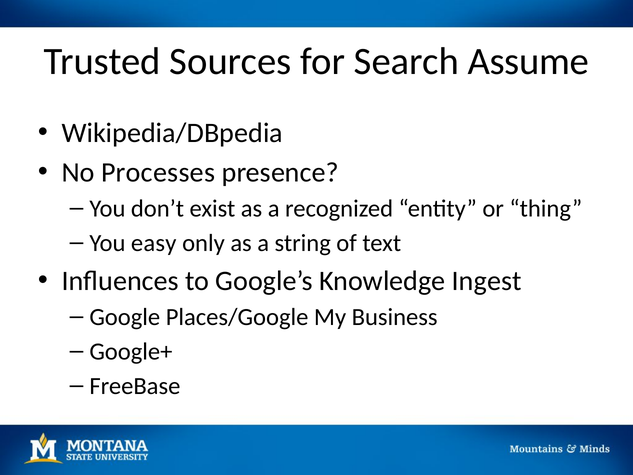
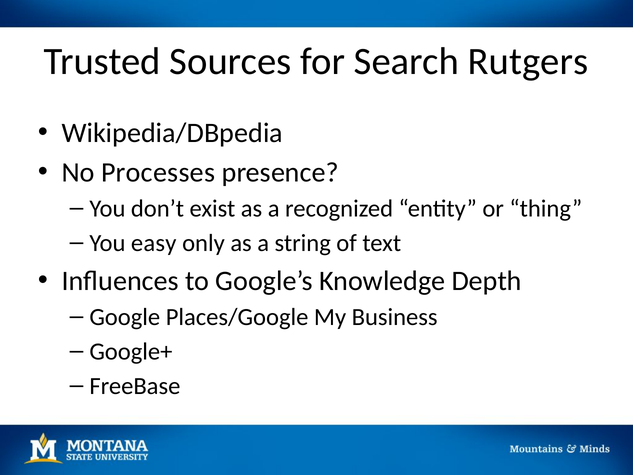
Assume: Assume -> Rutgers
Ingest: Ingest -> Depth
